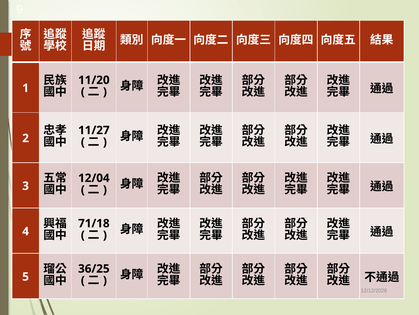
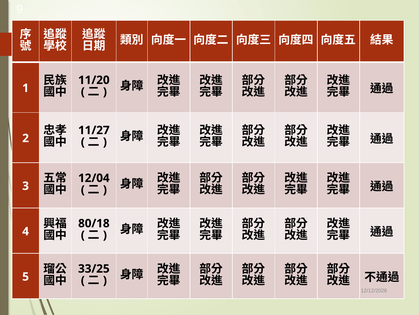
71/18: 71/18 -> 80/18
36/25: 36/25 -> 33/25
